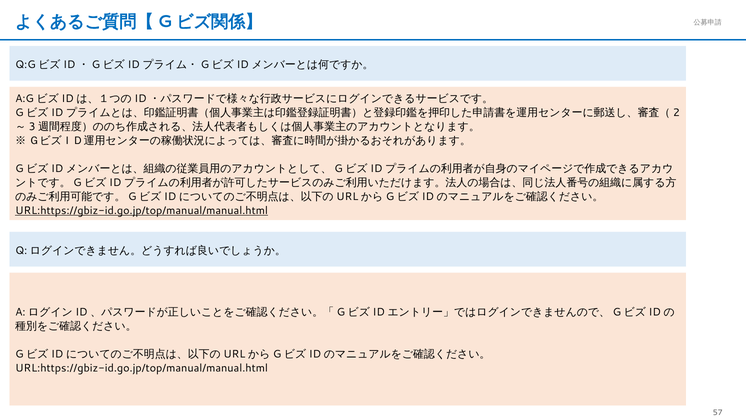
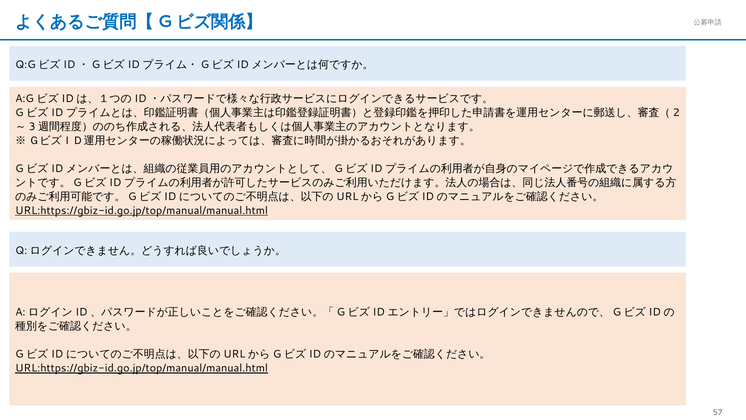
URL:https://gbiz-id.go.jp/top/manual/manual.html at (142, 368) underline: none -> present
